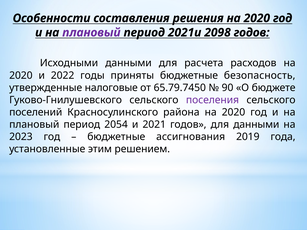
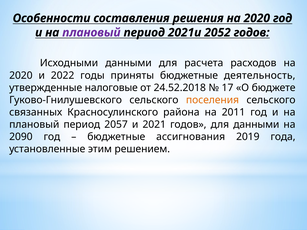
2098: 2098 -> 2052
безопасность: безопасность -> деятельность
65.79.7450: 65.79.7450 -> 24.52.2018
90: 90 -> 17
поселения colour: purple -> orange
поселений: поселений -> связанных
района на 2020: 2020 -> 2011
2054: 2054 -> 2057
2023: 2023 -> 2090
